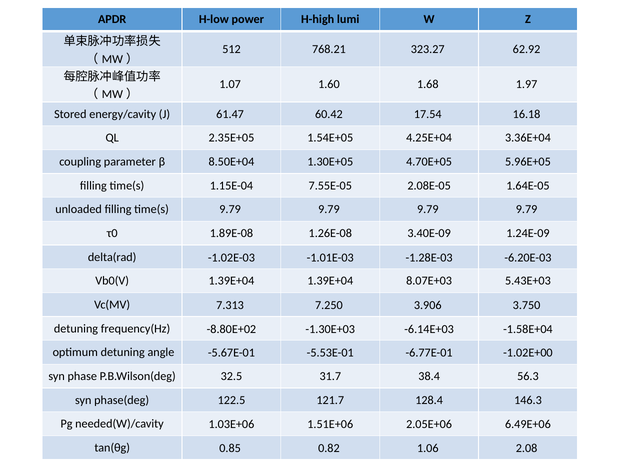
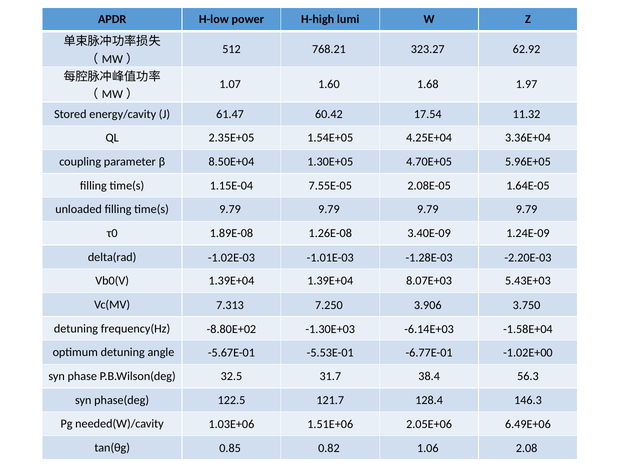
16.18: 16.18 -> 11.32
-6.20E-03: -6.20E-03 -> -2.20E-03
